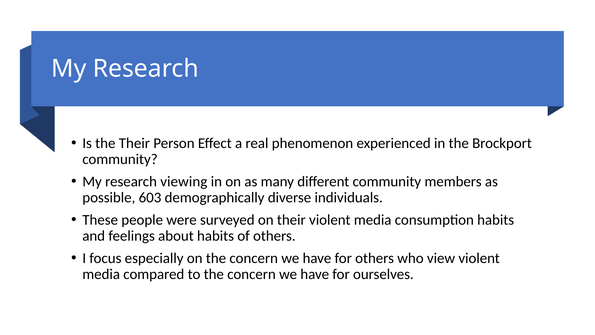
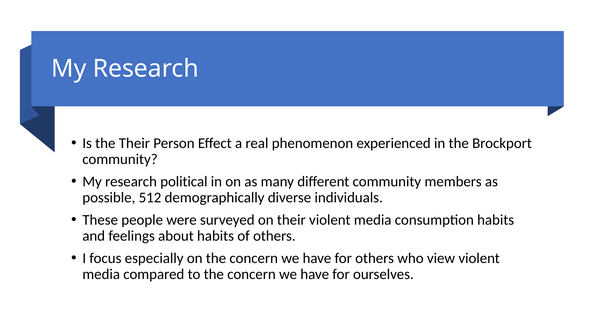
viewing: viewing -> political
603: 603 -> 512
